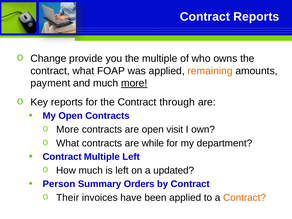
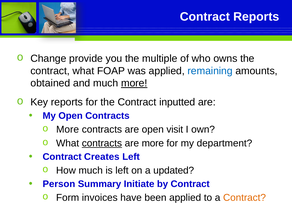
remaining colour: orange -> blue
payment: payment -> obtained
through: through -> inputted
contracts at (102, 143) underline: none -> present
are while: while -> more
Contract Multiple: Multiple -> Creates
Orders: Orders -> Initiate
Their: Their -> Form
